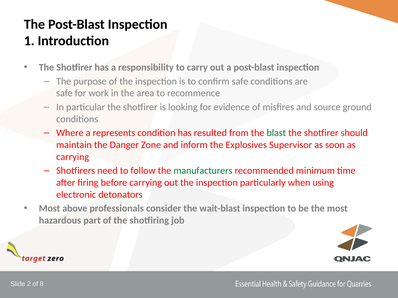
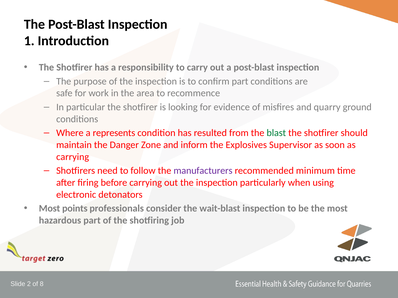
confirm safe: safe -> part
source: source -> quarry
manufacturers colour: green -> purple
above: above -> points
